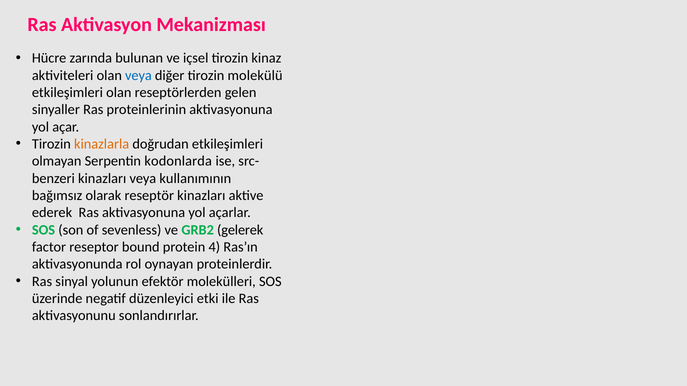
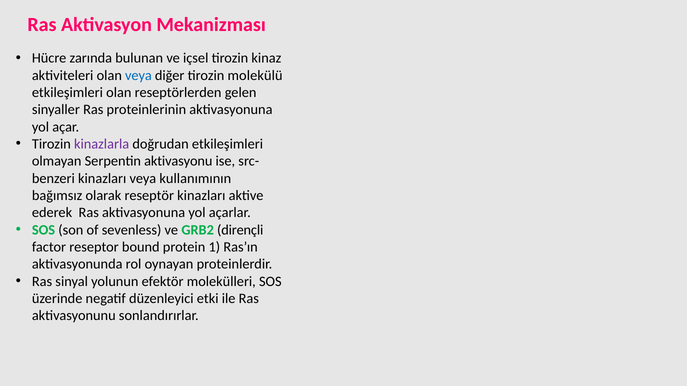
kinazlarla colour: orange -> purple
kodonlarda: kodonlarda -> aktivasyonu
gelerek: gelerek -> dirençli
4: 4 -> 1
